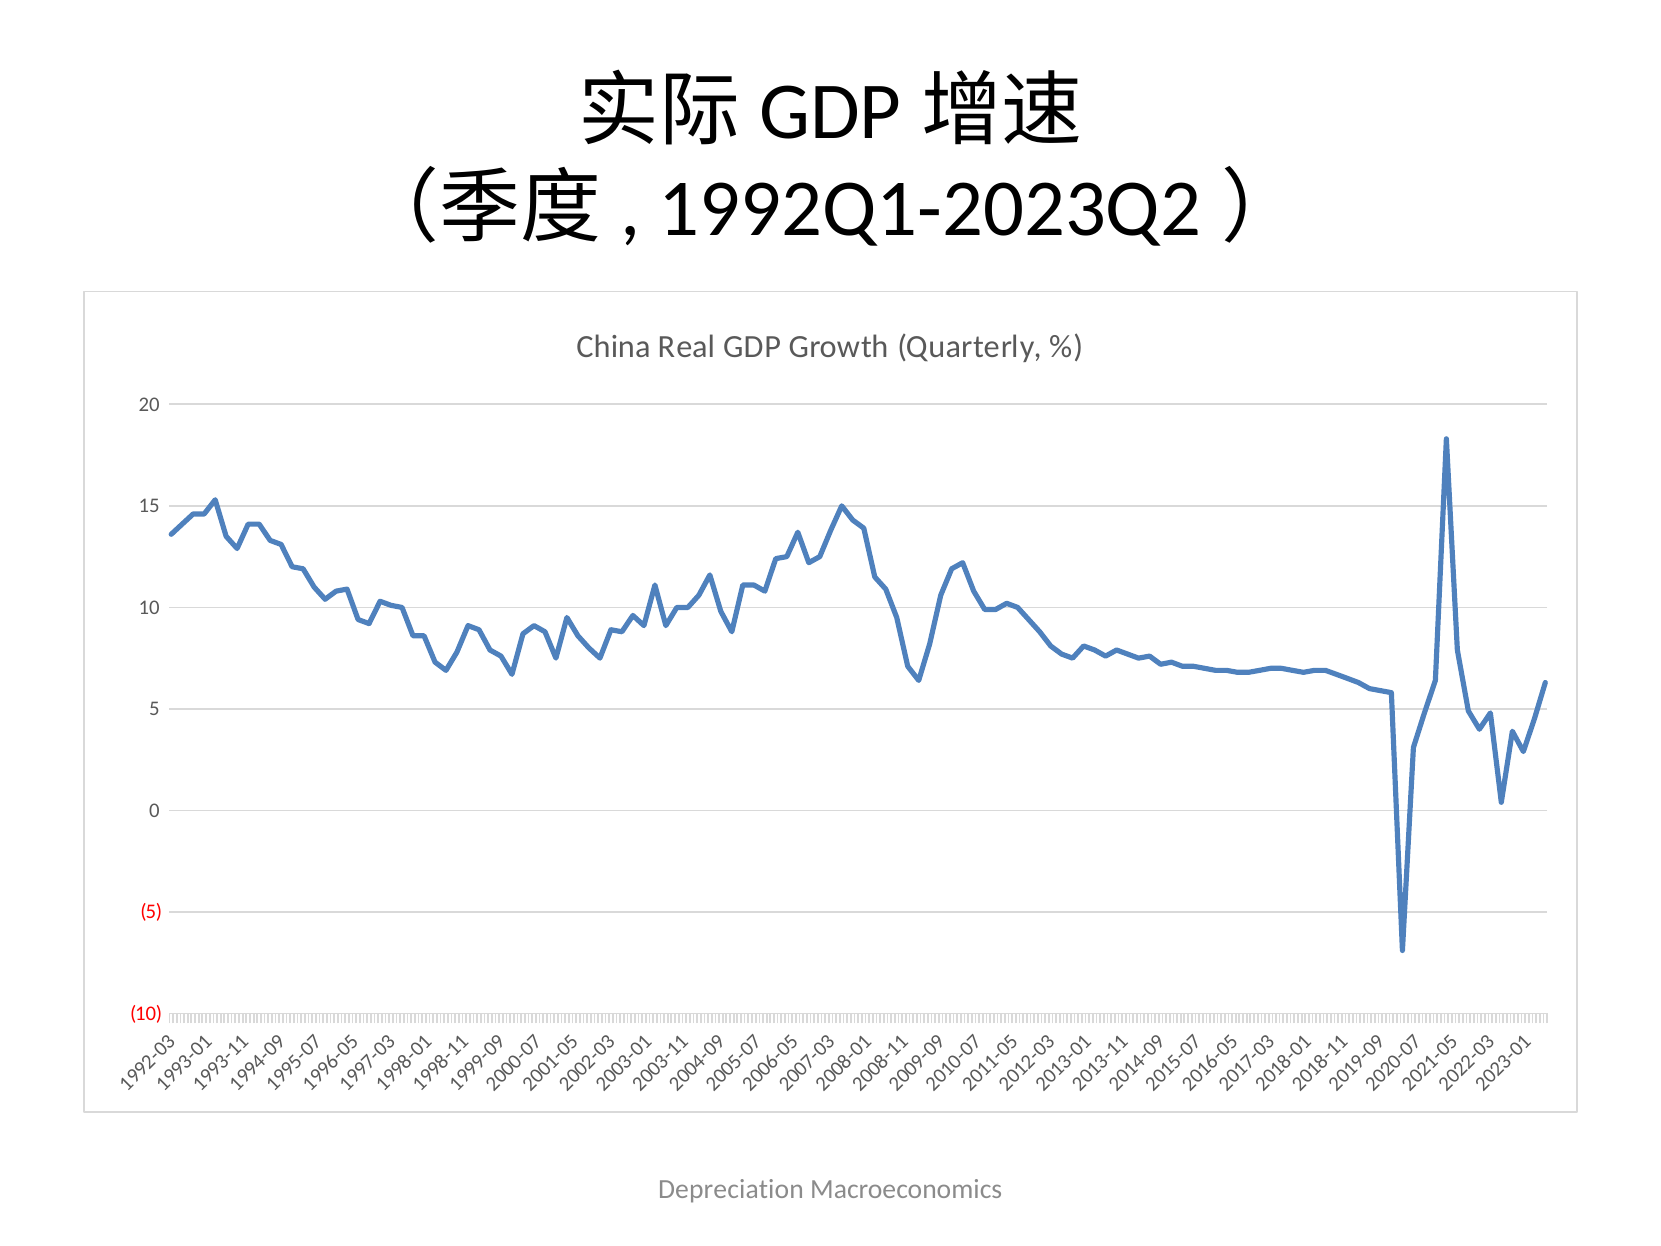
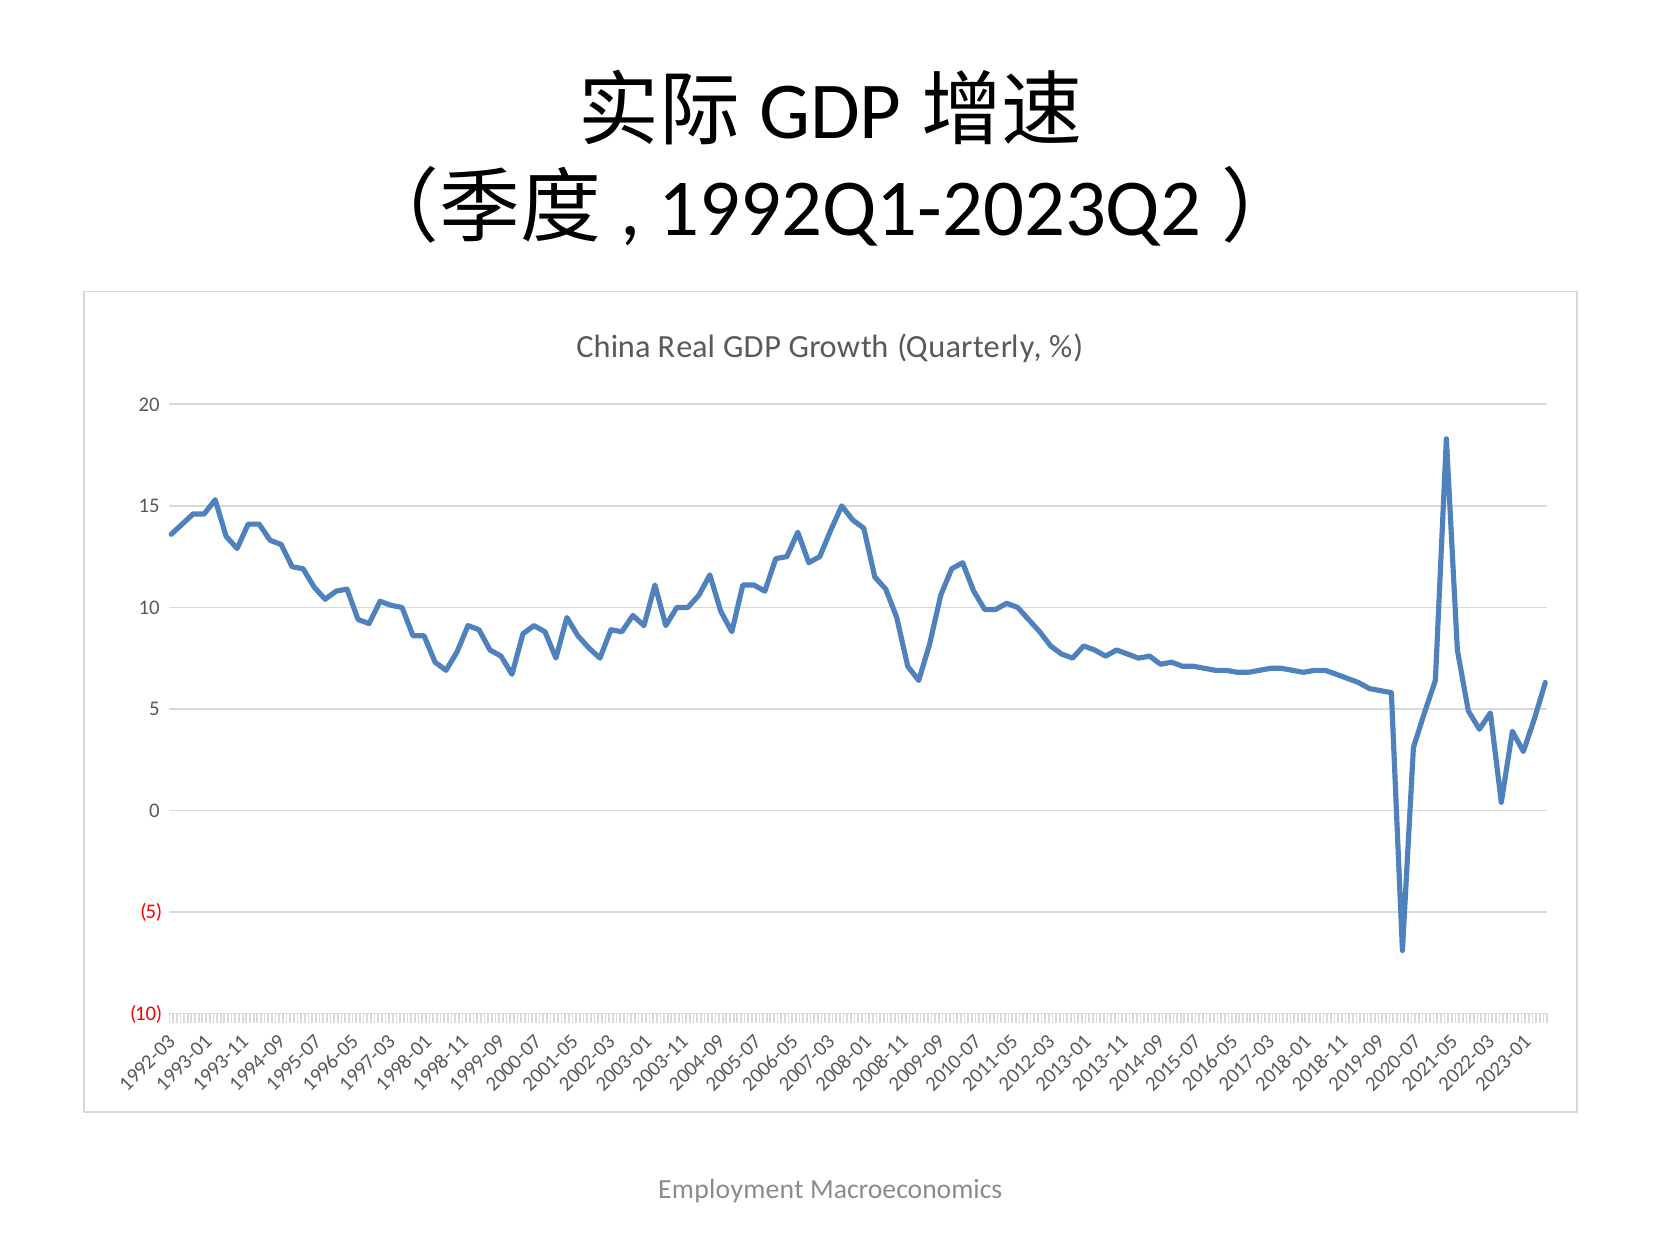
Depreciation: Depreciation -> Employment
